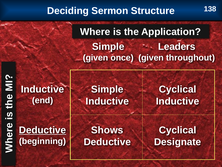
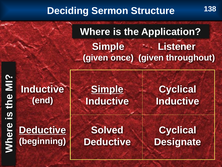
Leaders: Leaders -> Listener
Simple at (107, 89) underline: none -> present
Shows: Shows -> Solved
